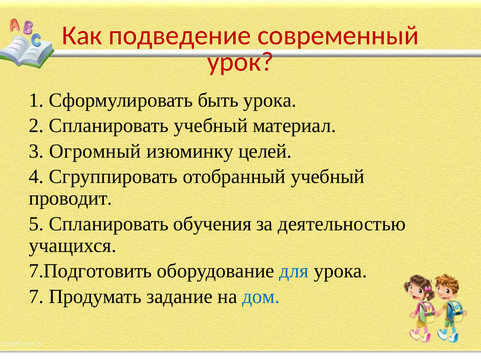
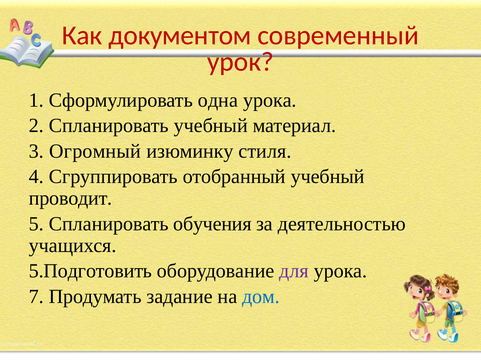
подведение: подведение -> документом
быть: быть -> одна
целей: целей -> стиля
7.Подготовить: 7.Подготовить -> 5.Подготовить
для colour: blue -> purple
